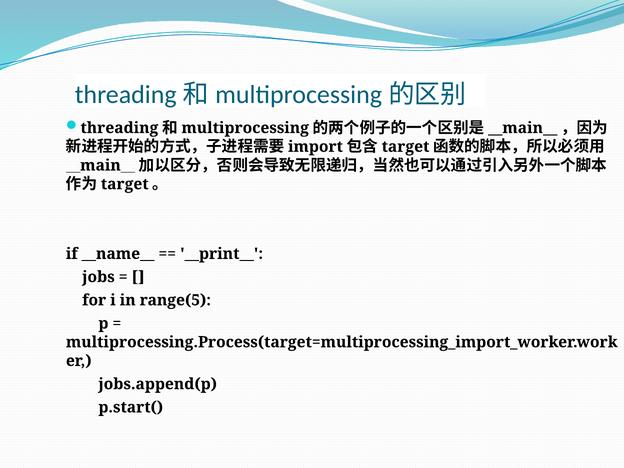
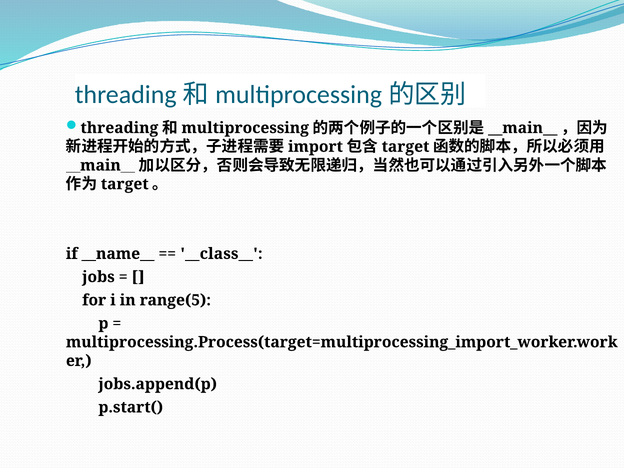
__print__: __print__ -> __class__
